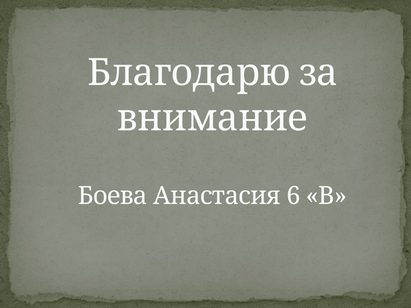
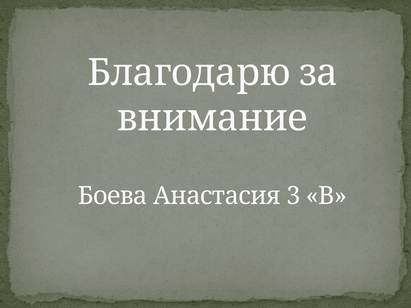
6: 6 -> 3
